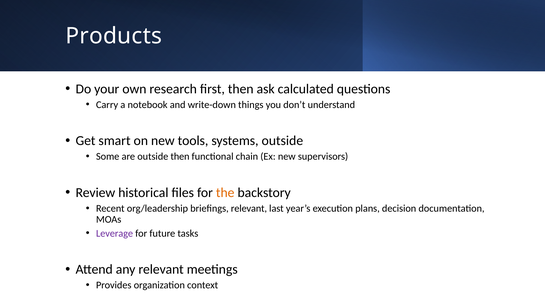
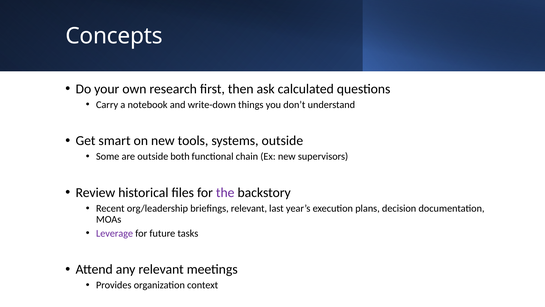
Products: Products -> Concepts
outside then: then -> both
the colour: orange -> purple
